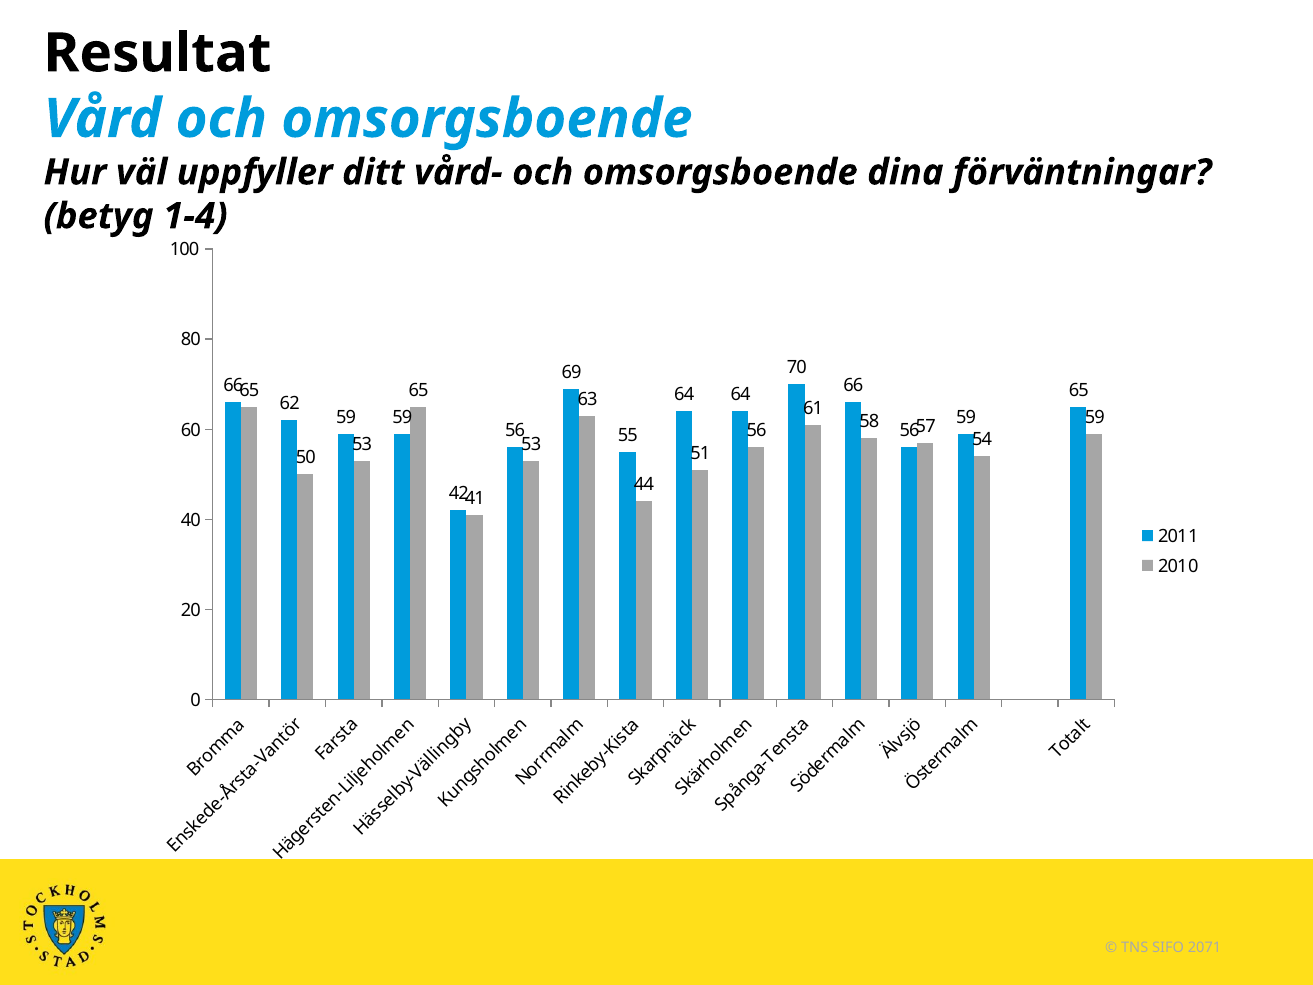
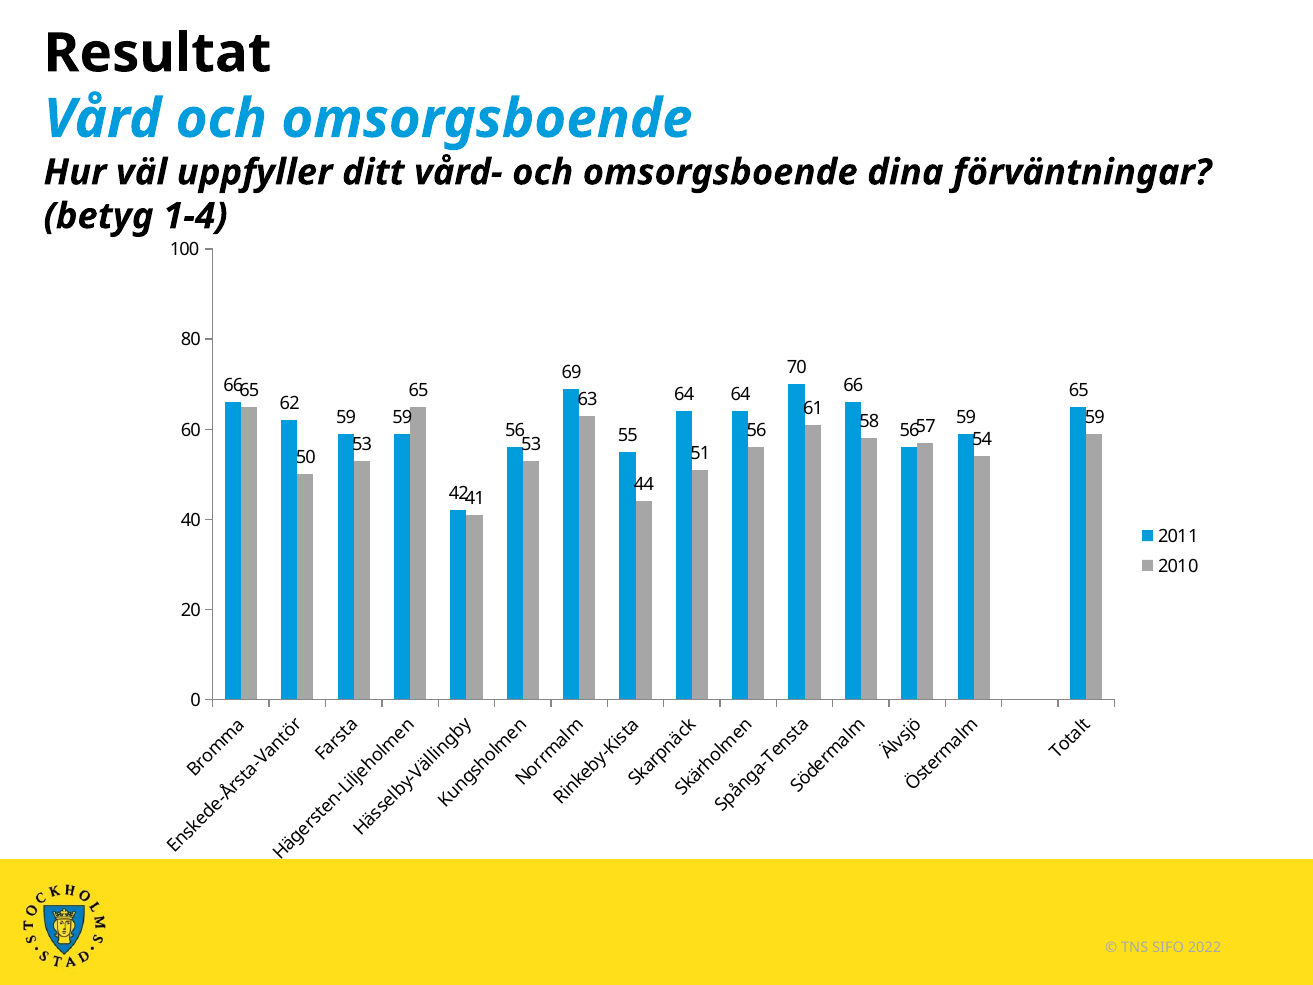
2071: 2071 -> 2022
